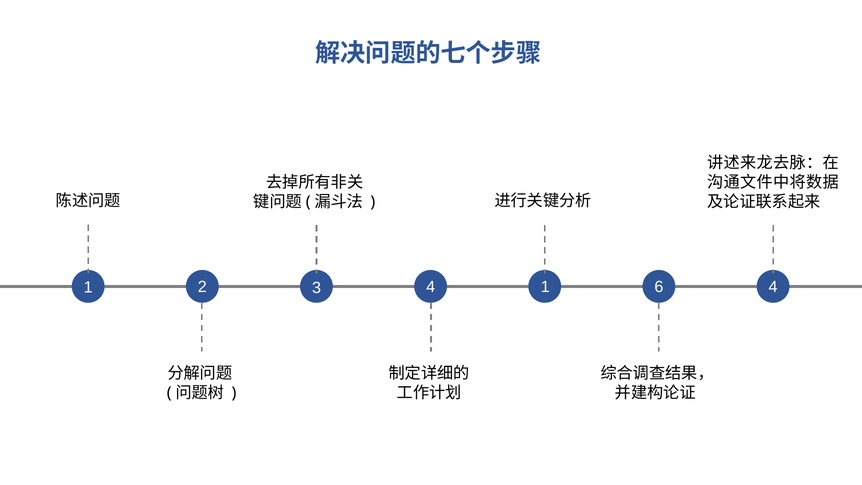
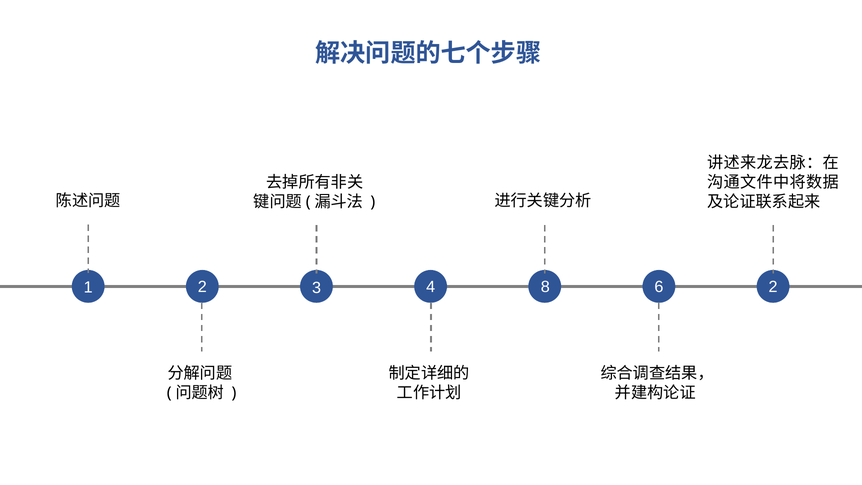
4 1: 1 -> 8
6 4: 4 -> 2
